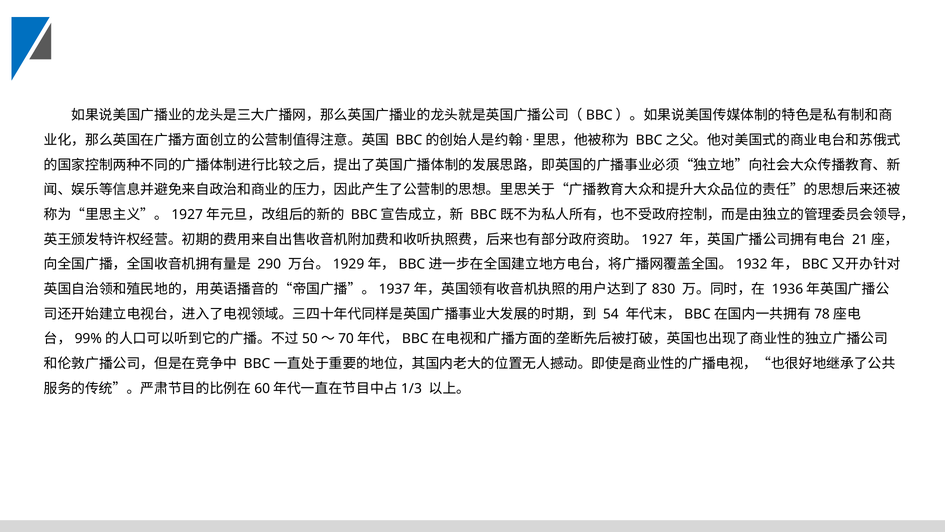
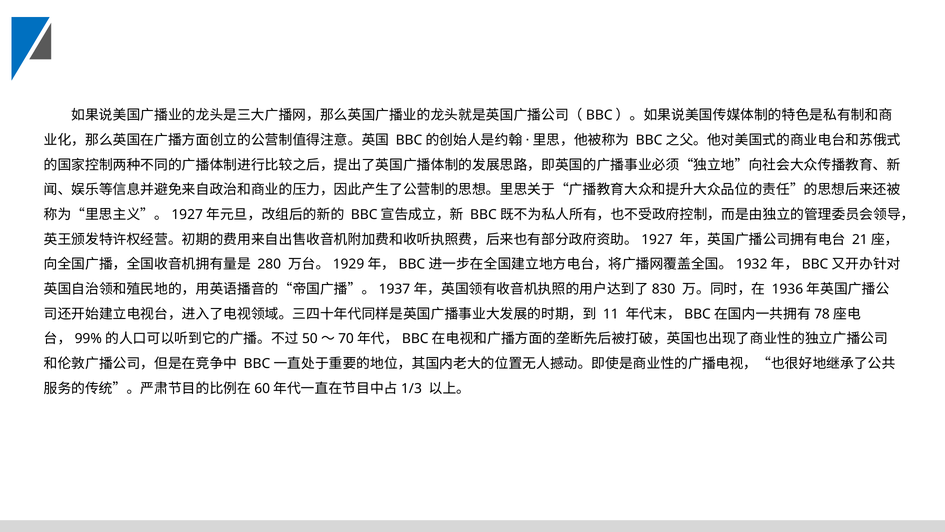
290: 290 -> 280
54: 54 -> 11
